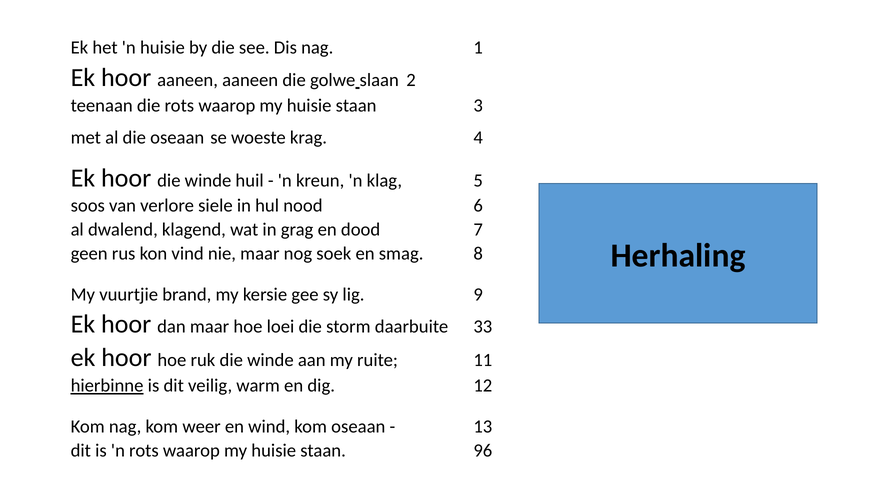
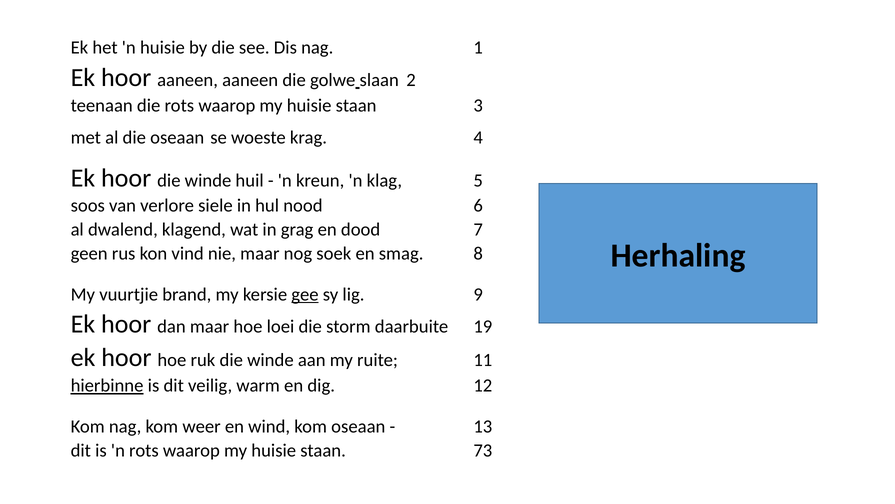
gee underline: none -> present
33: 33 -> 19
96: 96 -> 73
